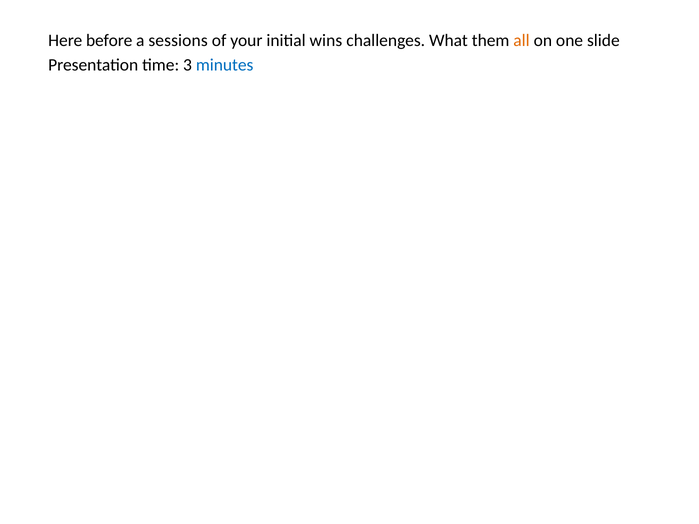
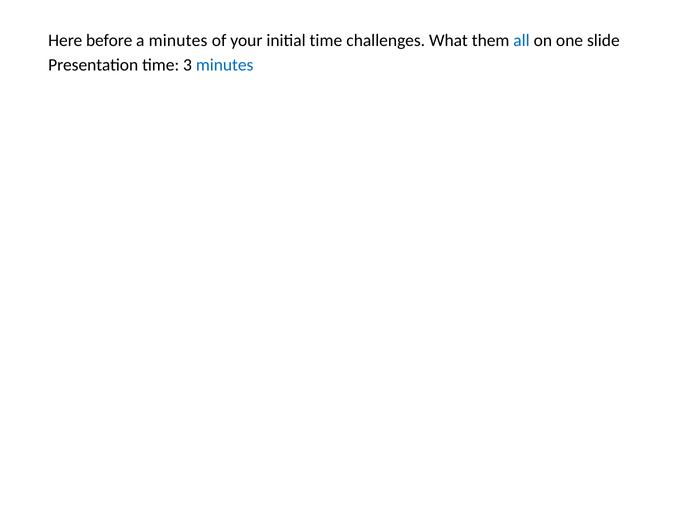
a sessions: sessions -> minutes
initial wins: wins -> time
all colour: orange -> blue
